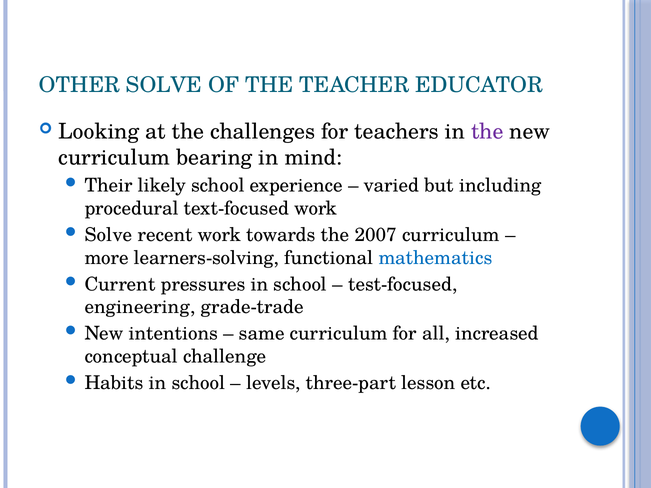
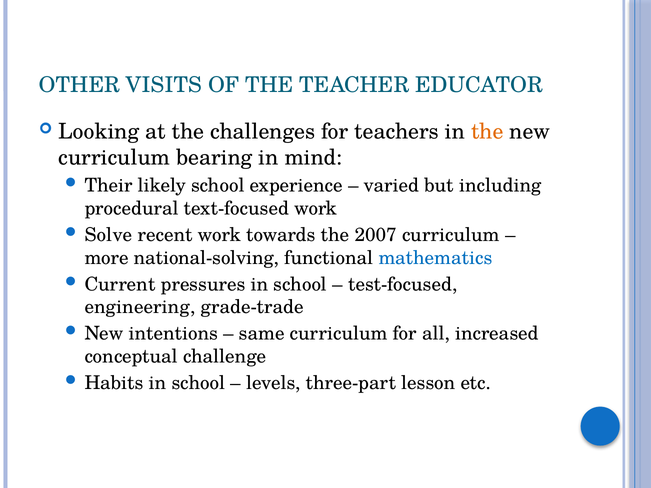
OTHER SOLVE: SOLVE -> VISITS
the at (487, 132) colour: purple -> orange
learners-solving: learners-solving -> national-solving
